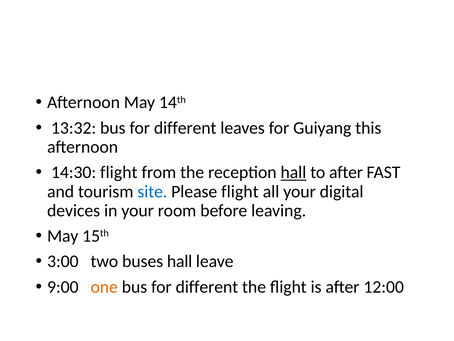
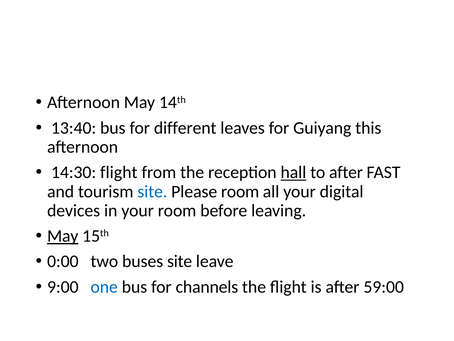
13:32: 13:32 -> 13:40
Please flight: flight -> room
May at (63, 236) underline: none -> present
3:00: 3:00 -> 0:00
buses hall: hall -> site
one colour: orange -> blue
different at (207, 286): different -> channels
12:00: 12:00 -> 59:00
